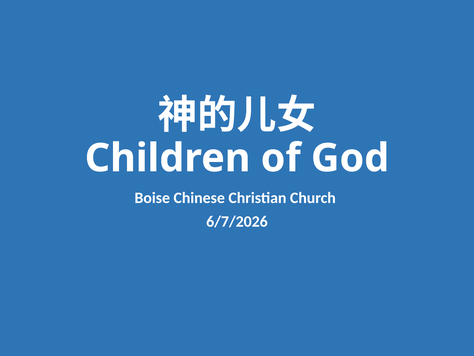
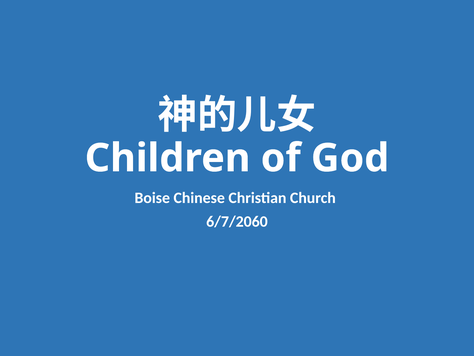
6/7/2026: 6/7/2026 -> 6/7/2060
